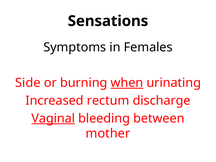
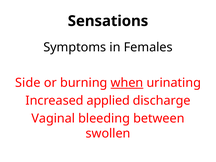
rectum: rectum -> applied
Vaginal underline: present -> none
mother: mother -> swollen
